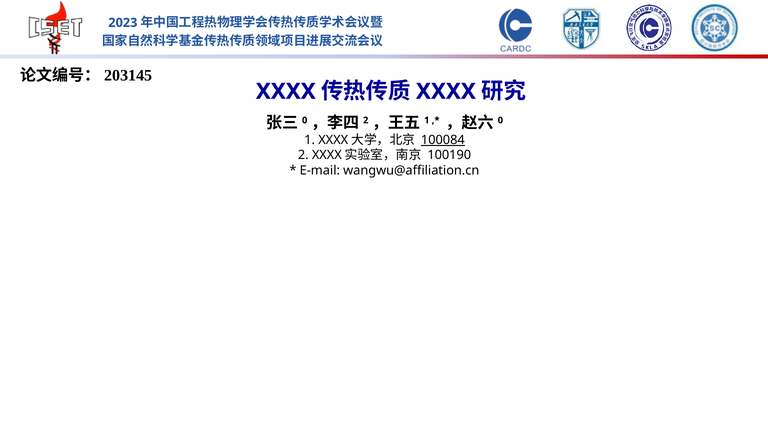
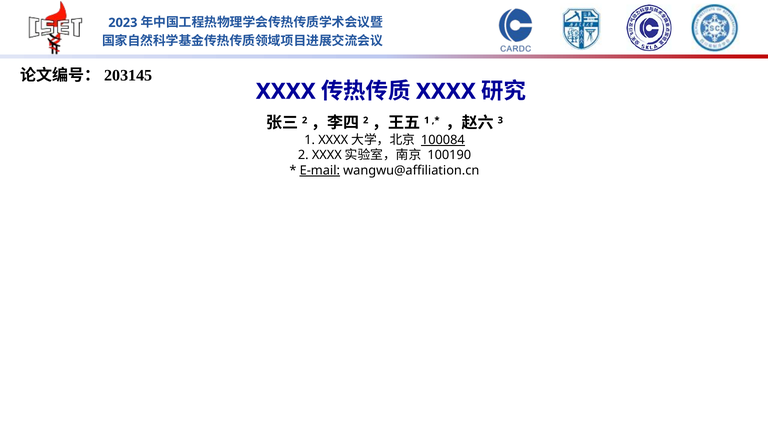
0 at (305, 120): 0 -> 2
0 at (500, 120): 0 -> 3
E-mail underline: none -> present
